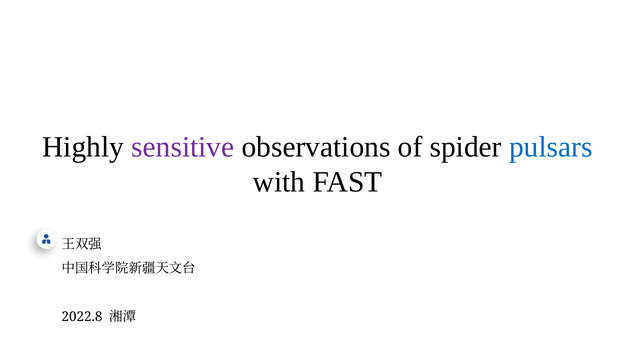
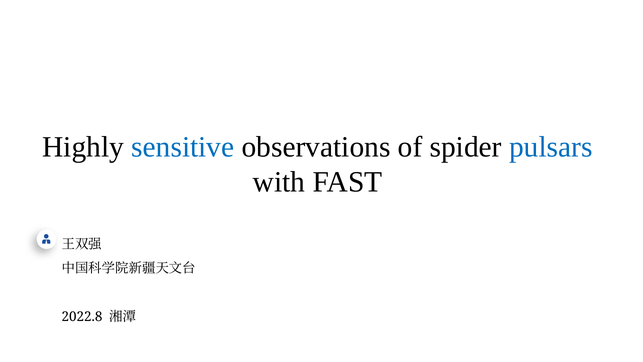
sensitive colour: purple -> blue
